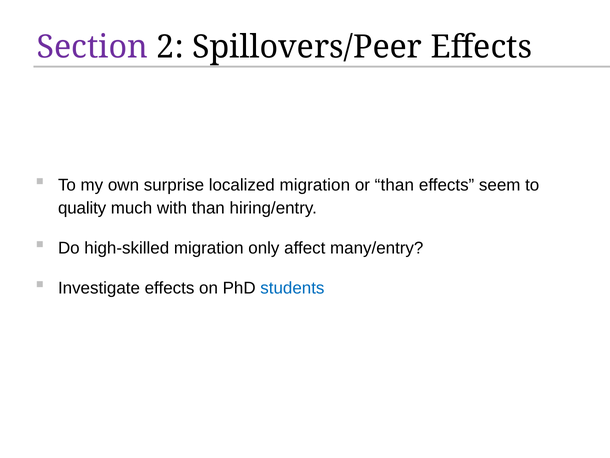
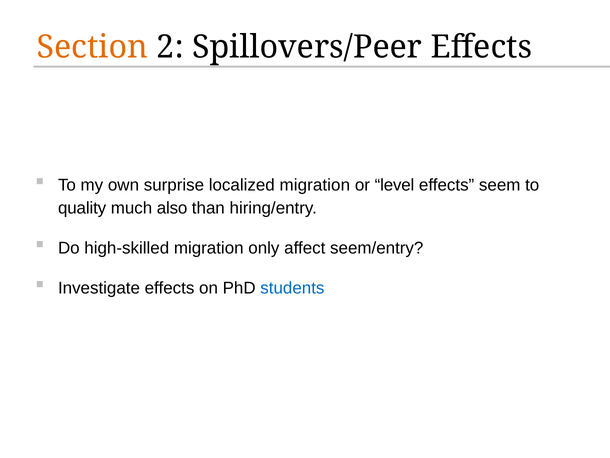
Section colour: purple -> orange
or than: than -> level
with: with -> also
many/entry: many/entry -> seem/entry
